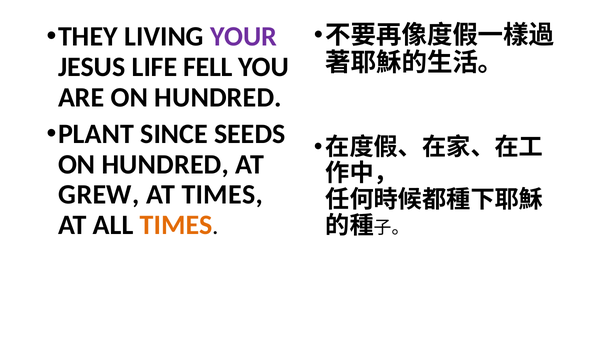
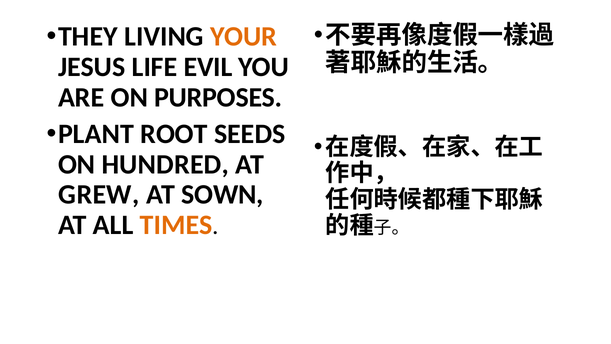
YOUR colour: purple -> orange
FELL: FELL -> EVIL
ARE ON HUNDRED: HUNDRED -> PURPOSES
SINCE: SINCE -> ROOT
AT TIMES: TIMES -> SOWN
